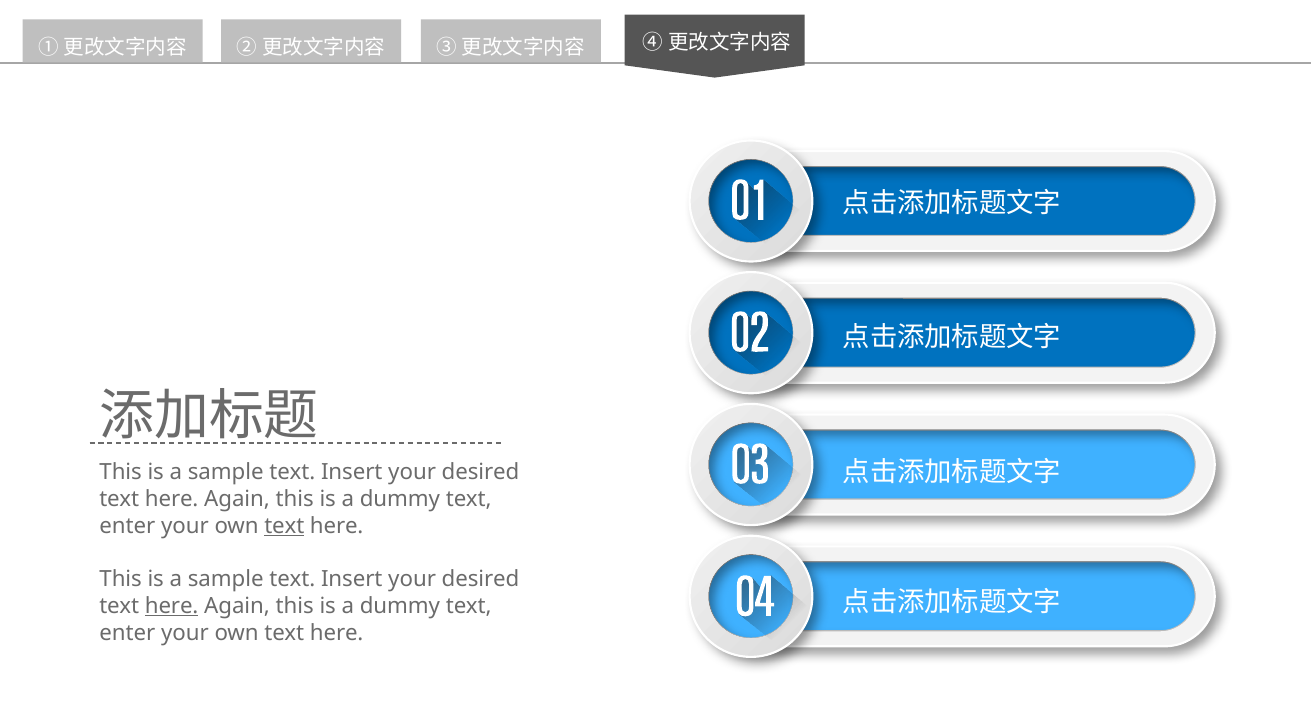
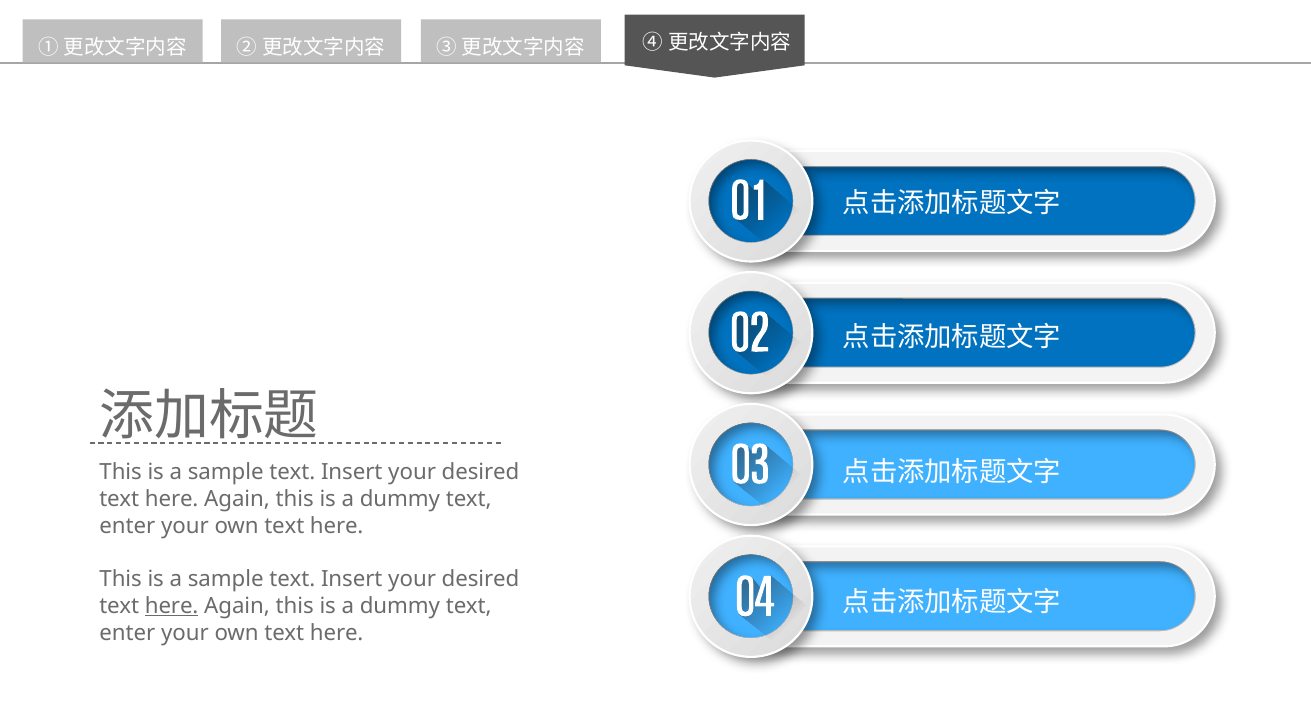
text at (284, 526) underline: present -> none
